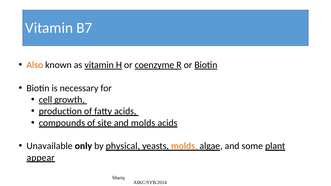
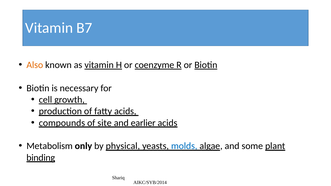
and molds: molds -> earlier
Unavailable: Unavailable -> Metabolism
molds at (184, 146) colour: orange -> blue
appear: appear -> binding
